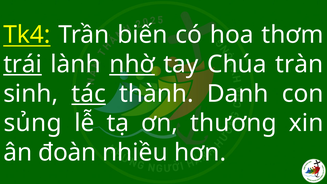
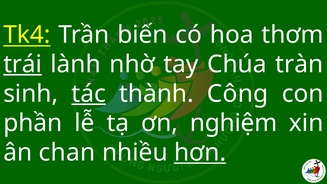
nhờ underline: present -> none
Danh: Danh -> Công
sủng: sủng -> phần
thương: thương -> nghiệm
đoàn: đoàn -> chan
hơn underline: none -> present
